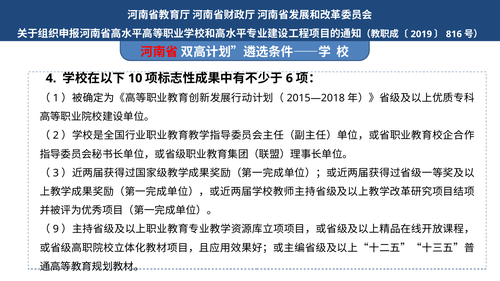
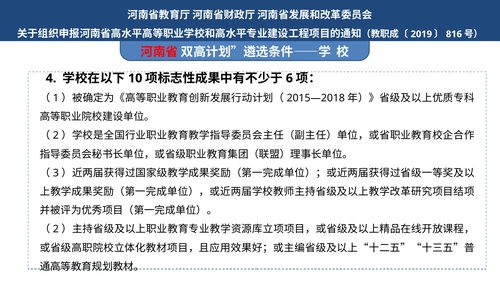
9 at (56, 229): 9 -> 2
